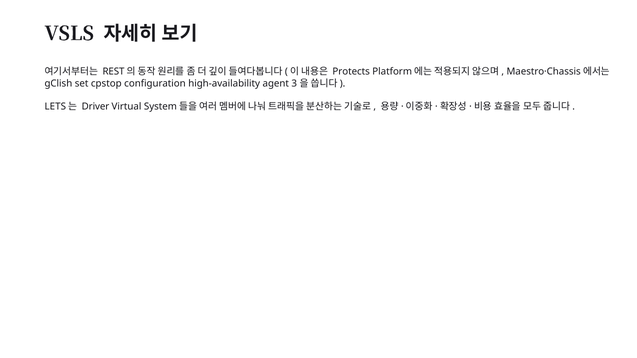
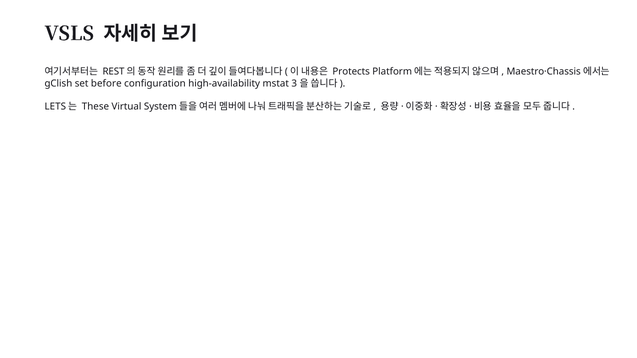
cpstop: cpstop -> before
agent: agent -> mstat
Driver: Driver -> These
